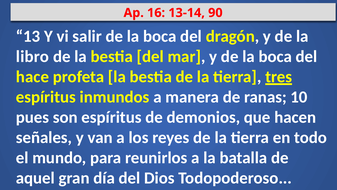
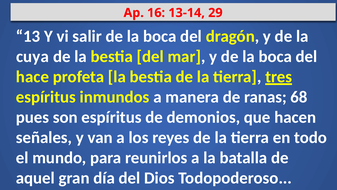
90: 90 -> 29
libro: libro -> cuya
10: 10 -> 68
